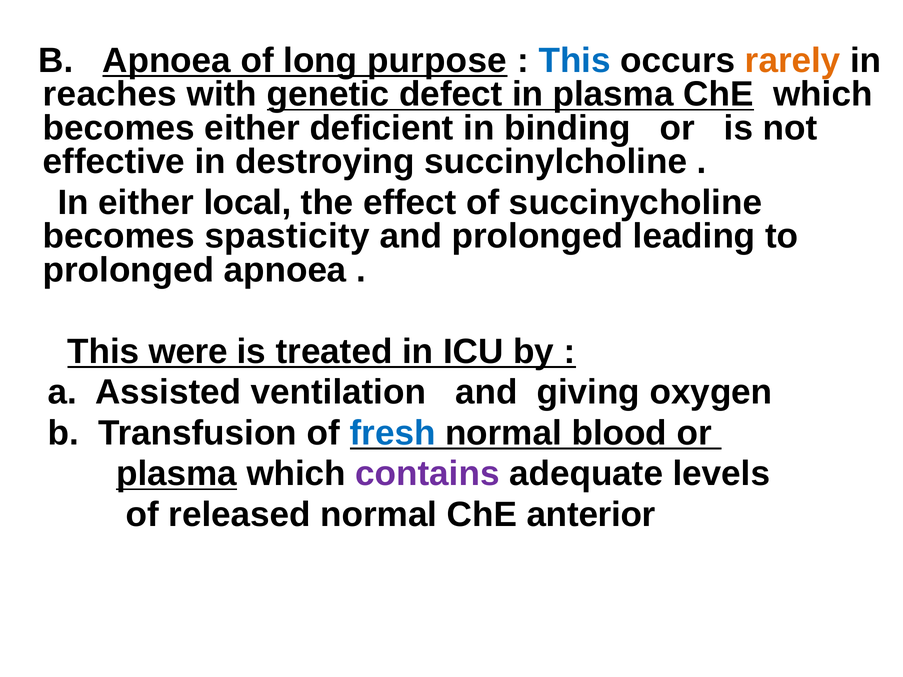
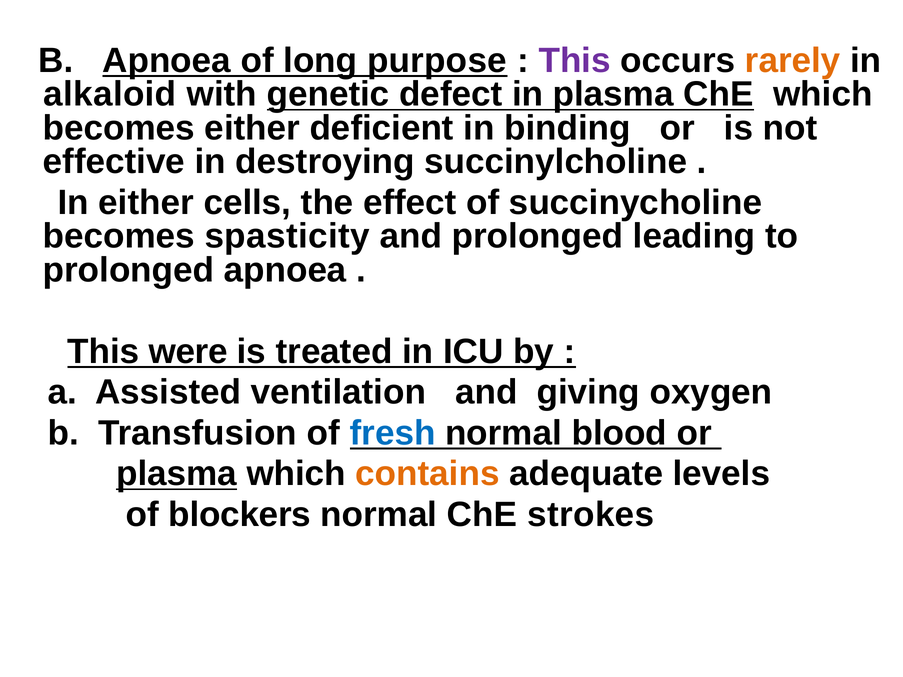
This at (575, 61) colour: blue -> purple
reaches: reaches -> alkaloid
local: local -> cells
contains colour: purple -> orange
released: released -> blockers
anterior: anterior -> strokes
